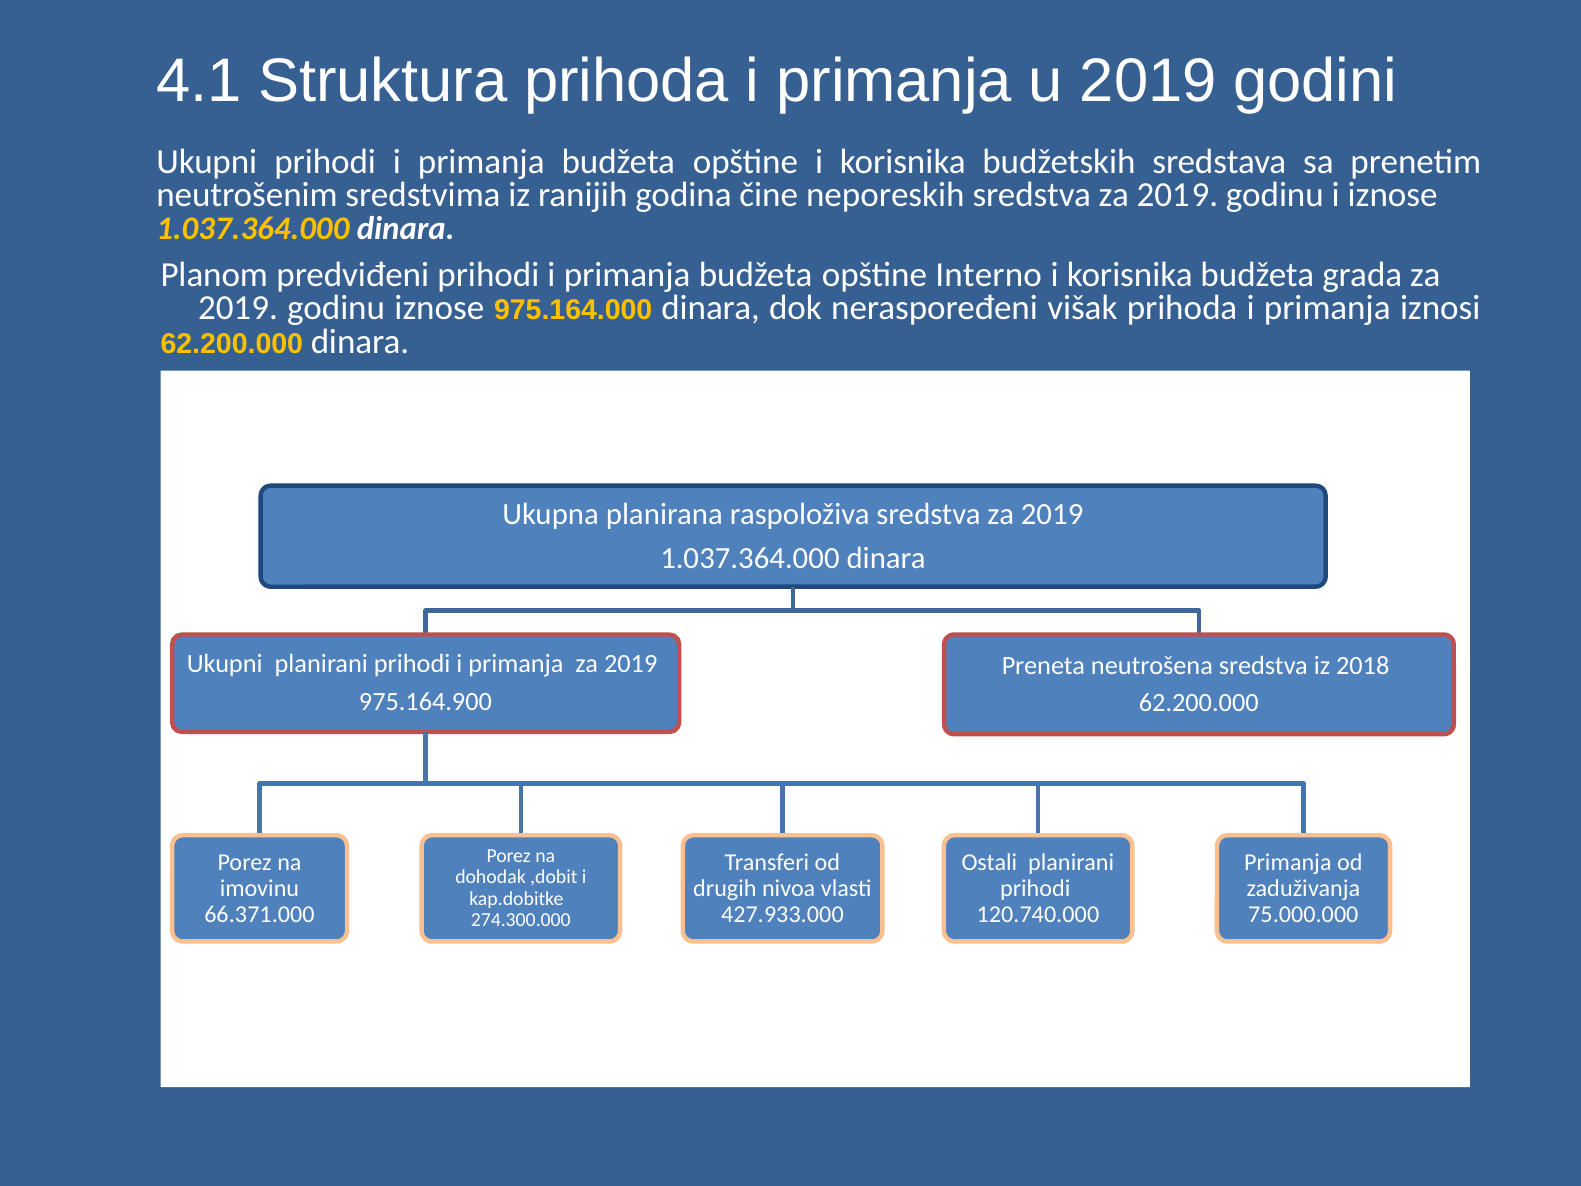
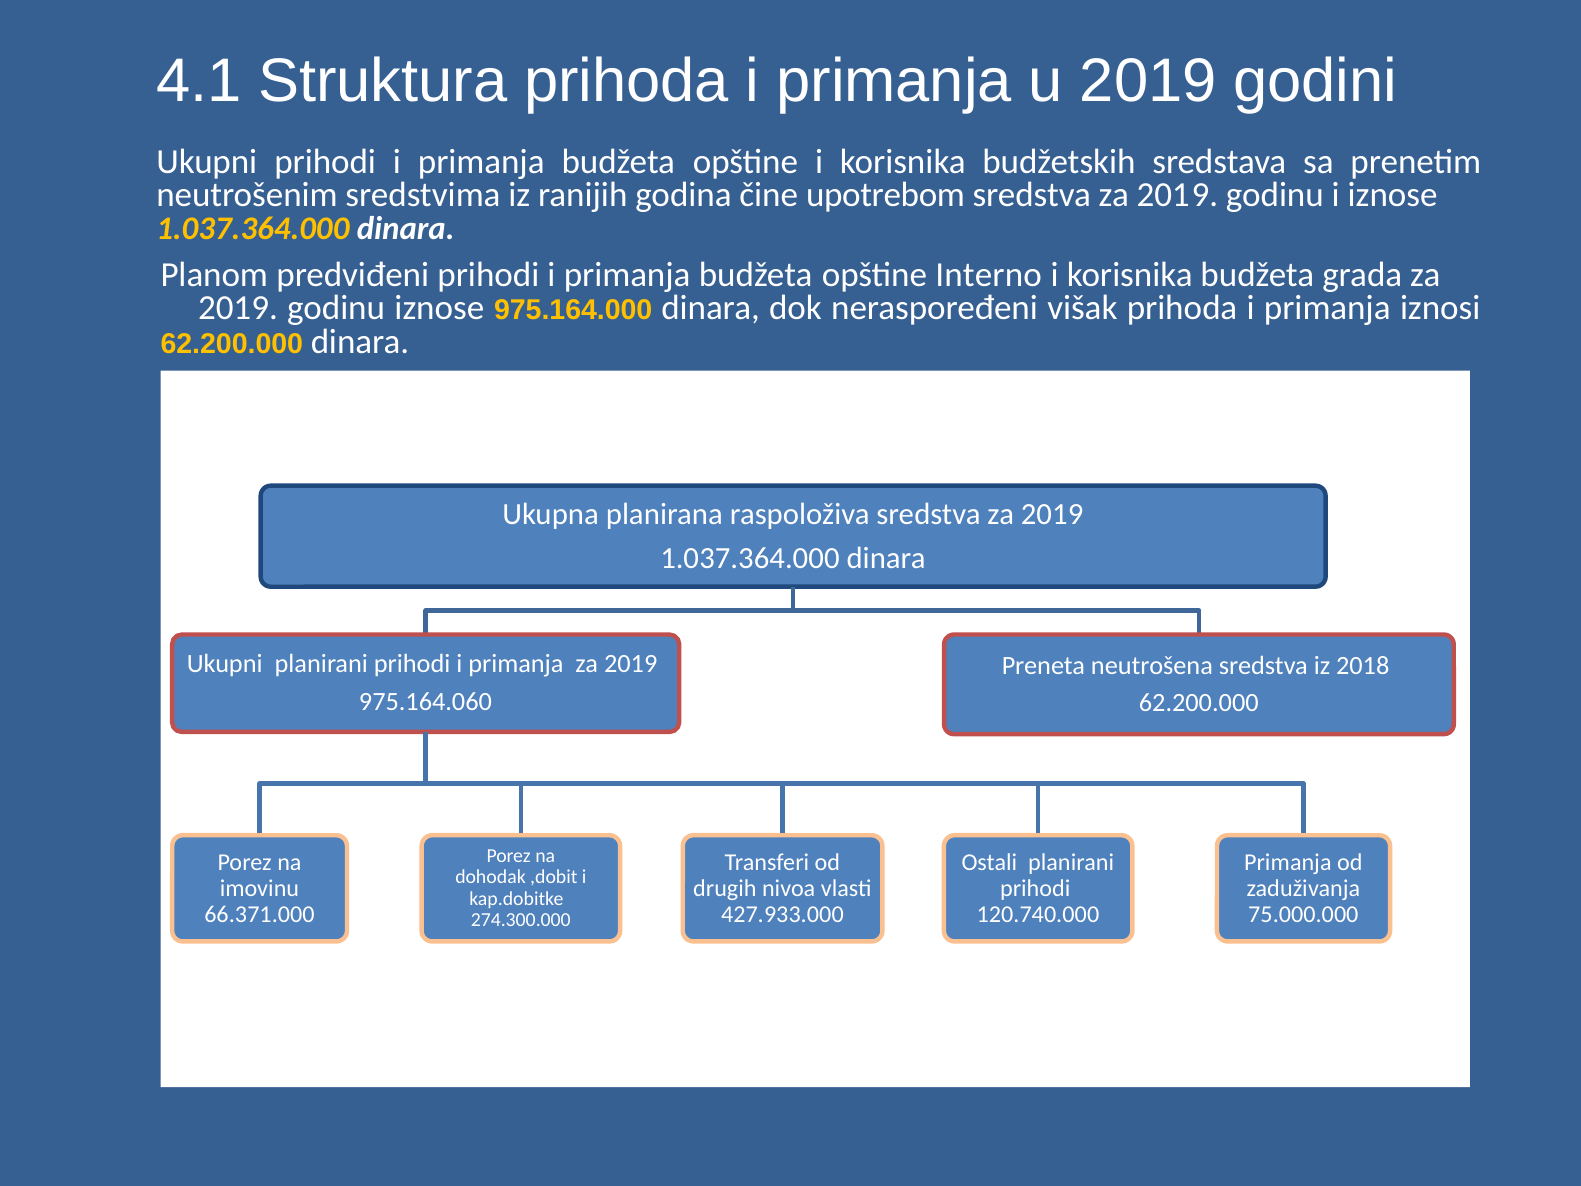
neporeskih: neporeskih -> upotrebom
975.164.900: 975.164.900 -> 975.164.060
